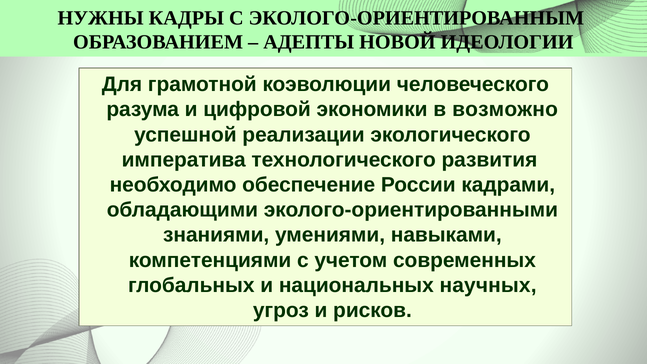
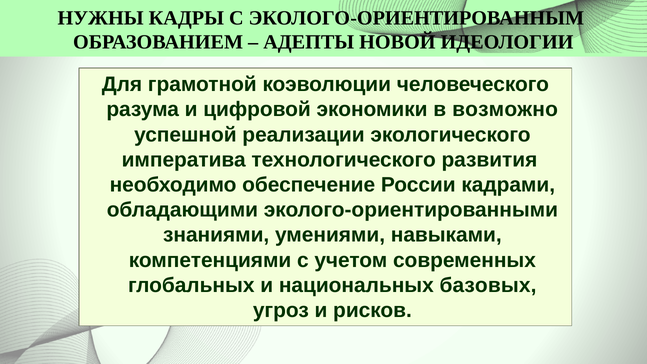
научных: научных -> базовых
